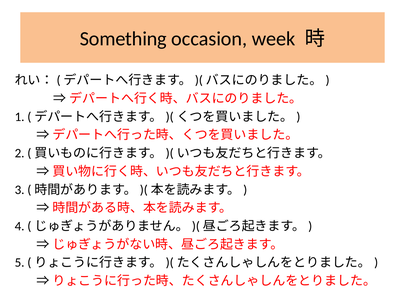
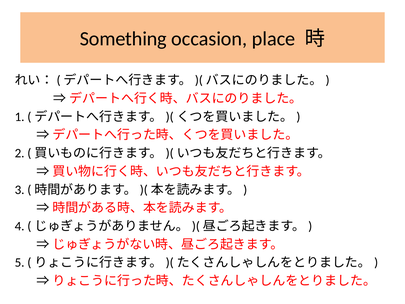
week: week -> place
